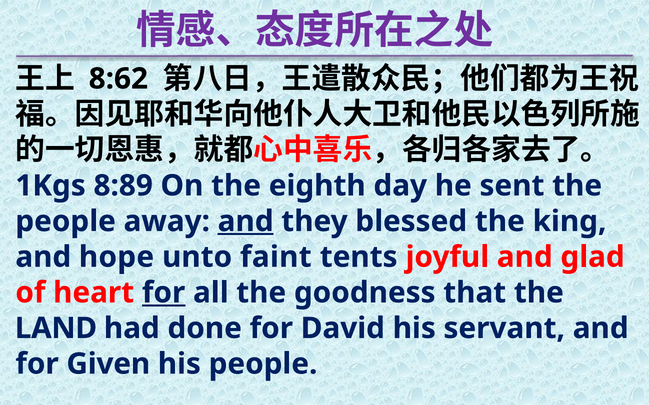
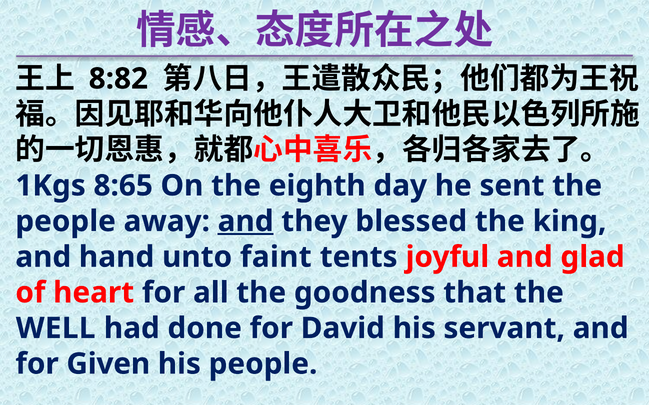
8:62: 8:62 -> 8:82
8:89: 8:89 -> 8:65
hope: hope -> hand
for at (164, 293) underline: present -> none
LAND: LAND -> WELL
